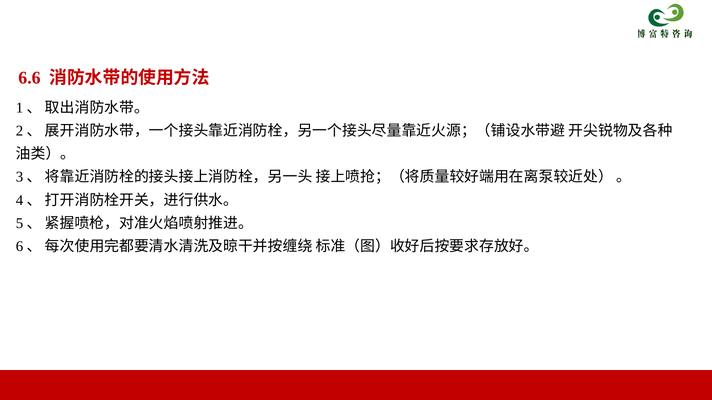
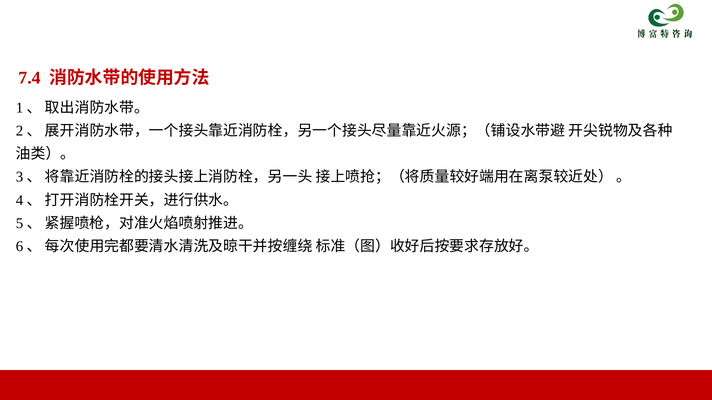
6.6: 6.6 -> 7.4
